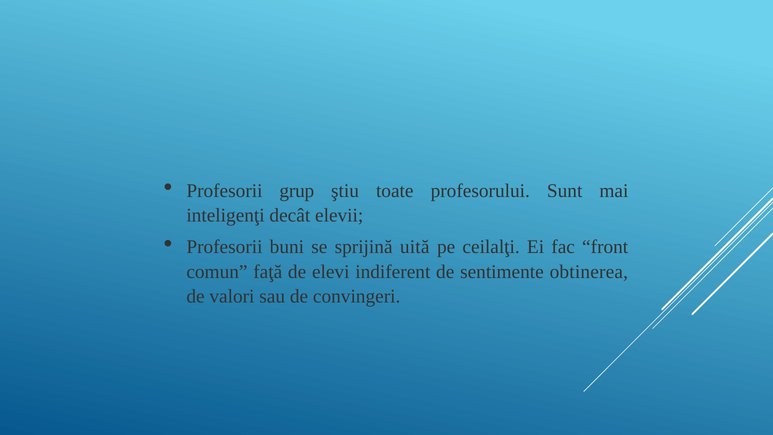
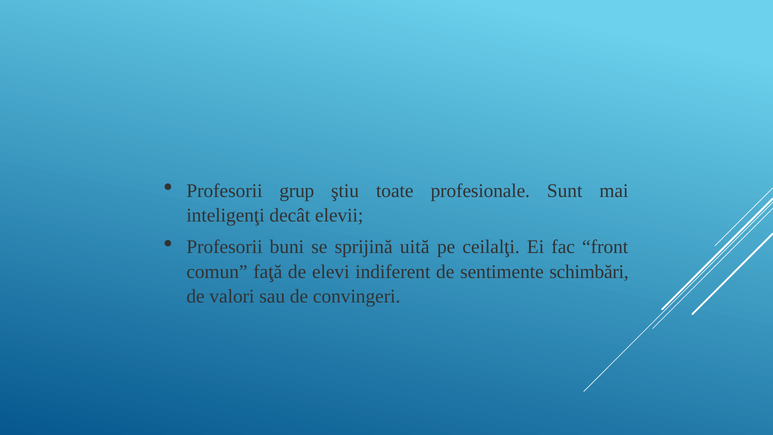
profesorului: profesorului -> profesionale
obtinerea: obtinerea -> schimbări
